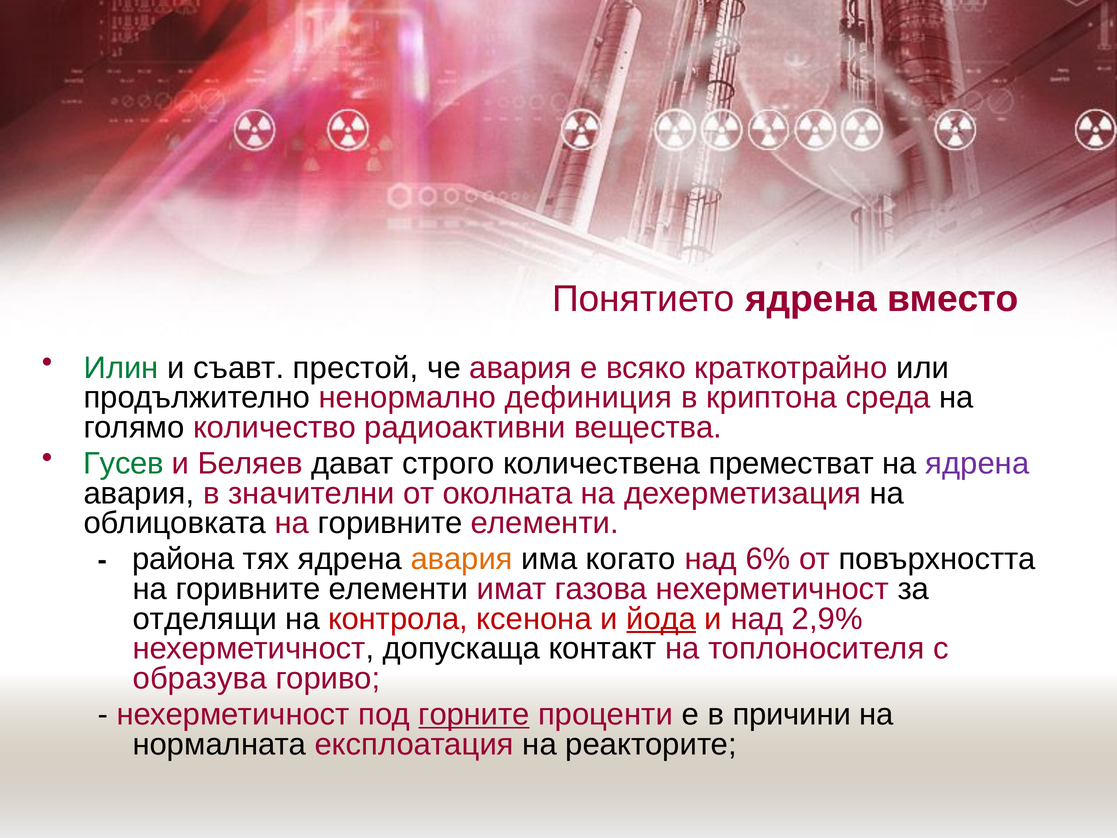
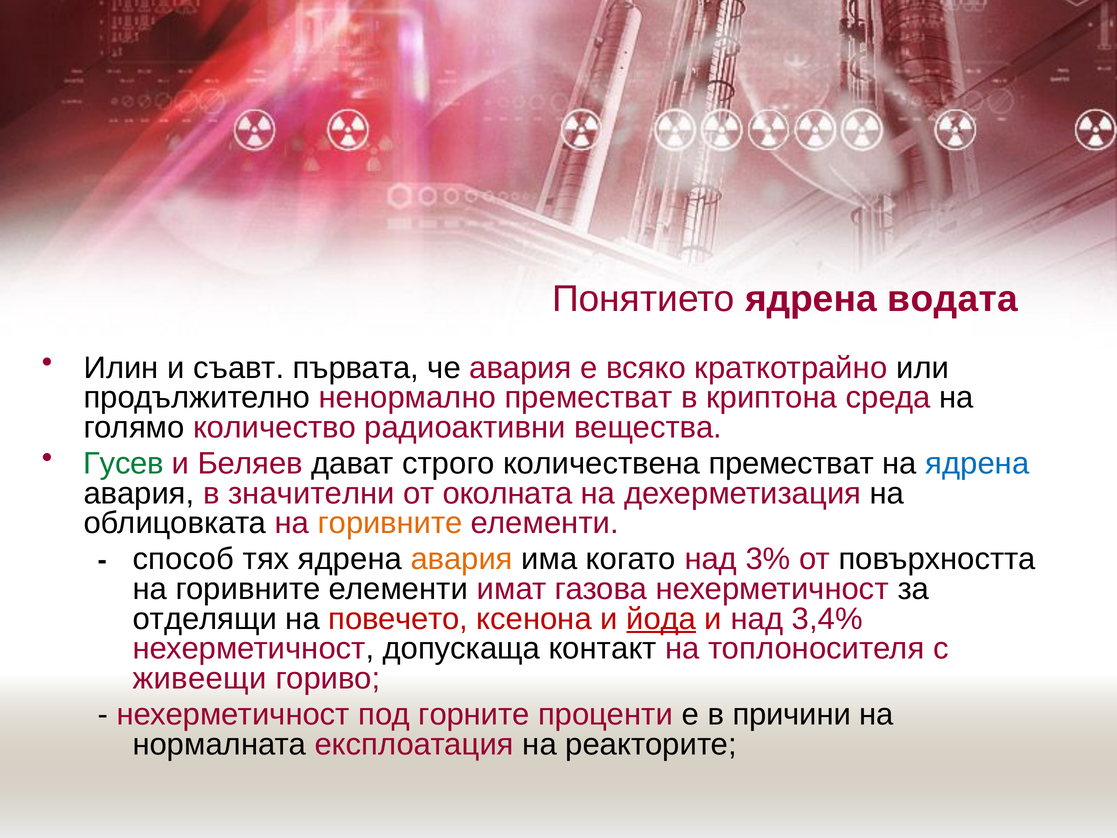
вместо: вместо -> водата
Илин colour: green -> black
престой: престой -> първата
ненормално дефиниция: дефиниция -> преместват
ядрена at (977, 463) colour: purple -> blue
горивните at (390, 523) colour: black -> orange
района: района -> способ
6%: 6% -> 3%
контрола: контрола -> повечето
2,9%: 2,9% -> 3,4%
образува: образува -> живеещи
горните underline: present -> none
